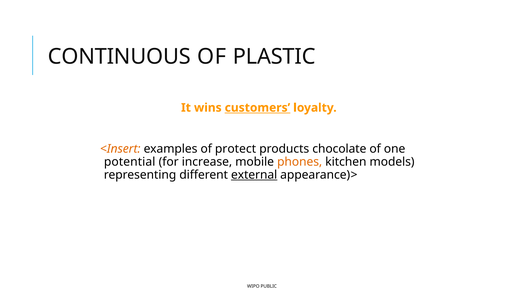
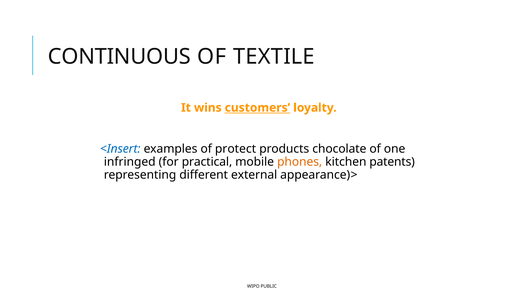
PLASTIC: PLASTIC -> TEXTILE
<Insert colour: orange -> blue
potential: potential -> infringed
increase: increase -> practical
models: models -> patents
external underline: present -> none
